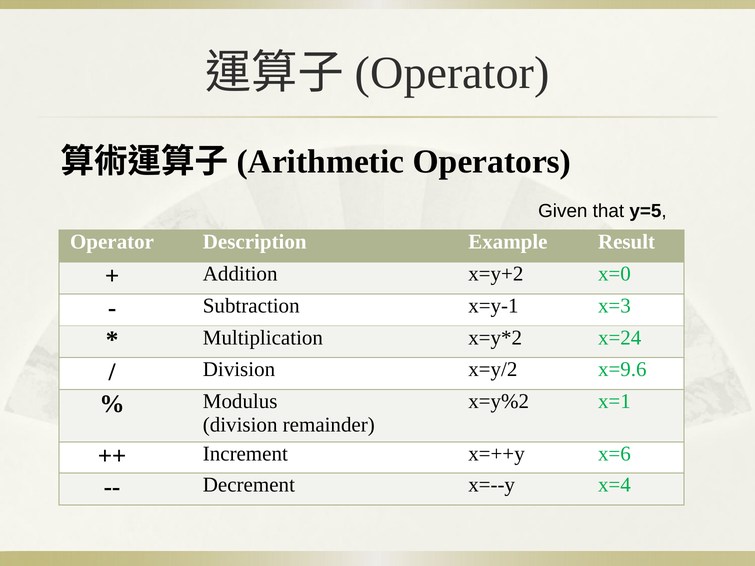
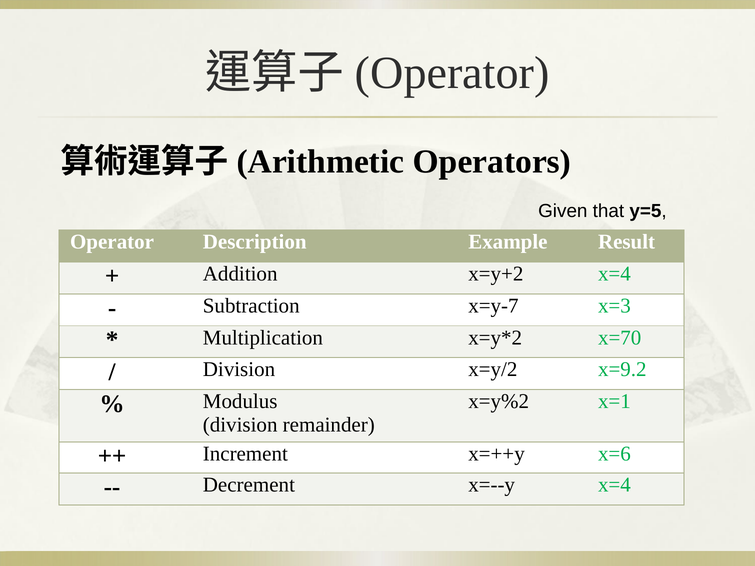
x=y+2 x=0: x=0 -> x=4
x=y-1: x=y-1 -> x=y-7
x=24: x=24 -> x=70
x=9.6: x=9.6 -> x=9.2
